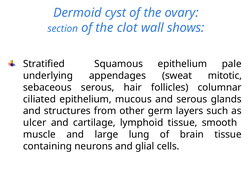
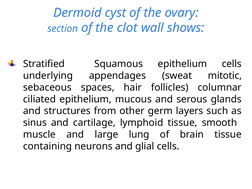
epithelium pale: pale -> cells
sebaceous serous: serous -> spaces
ulcer: ulcer -> sinus
